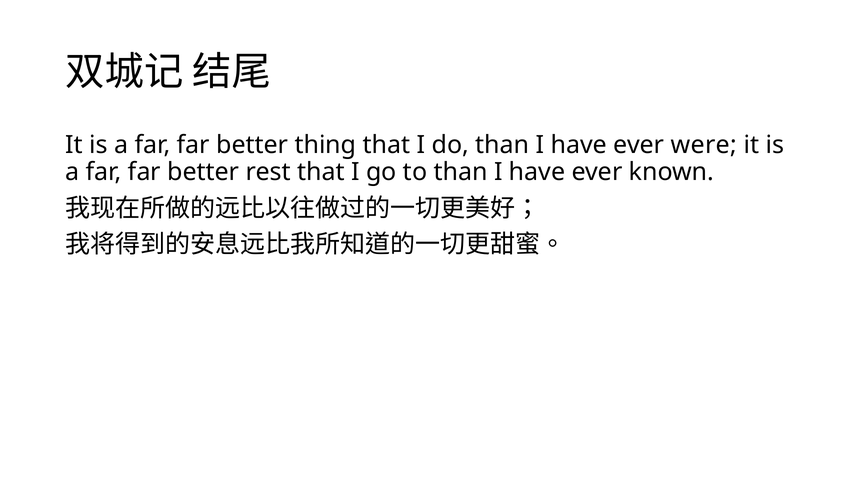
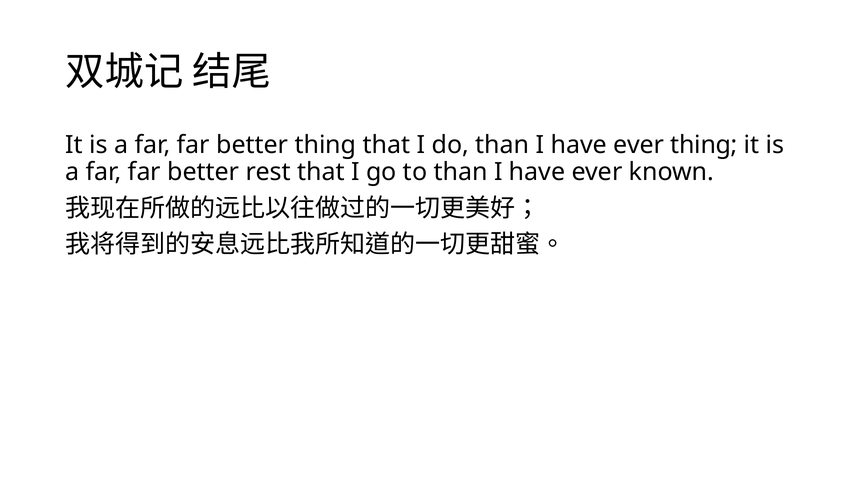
ever were: were -> thing
